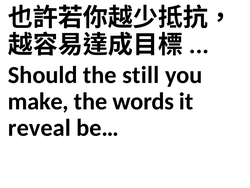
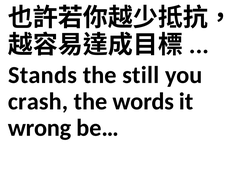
Should: Should -> Stands
make: make -> crash
reveal: reveal -> wrong
